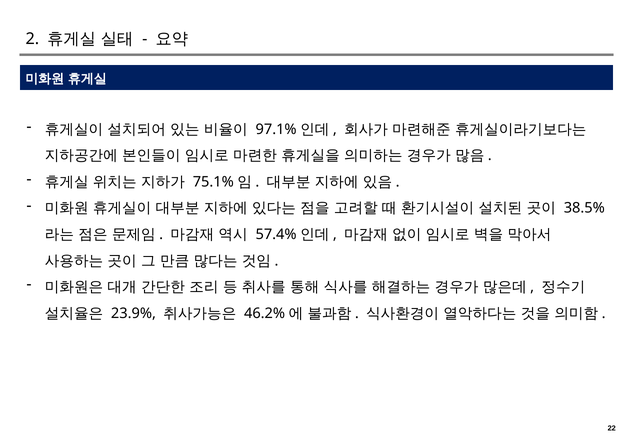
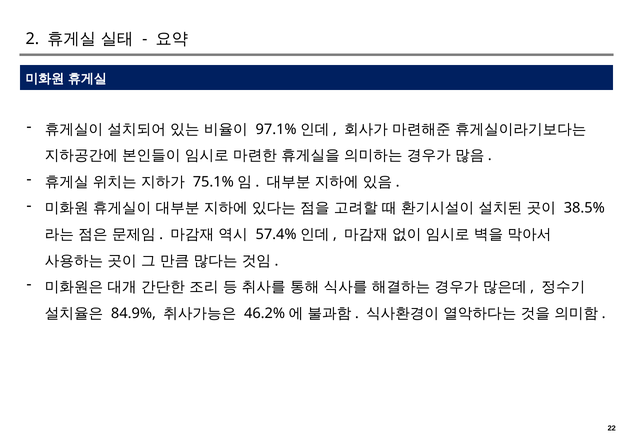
23.9%: 23.9% -> 84.9%
